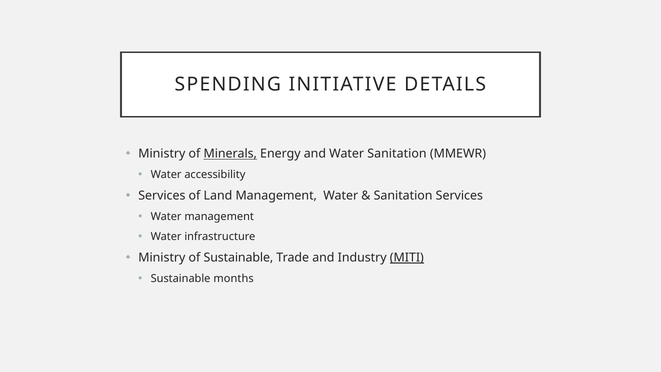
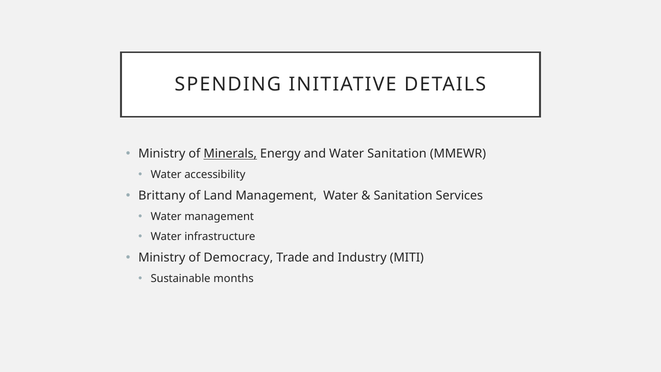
Services at (162, 196): Services -> Brittany
of Sustainable: Sustainable -> Democracy
MITI underline: present -> none
